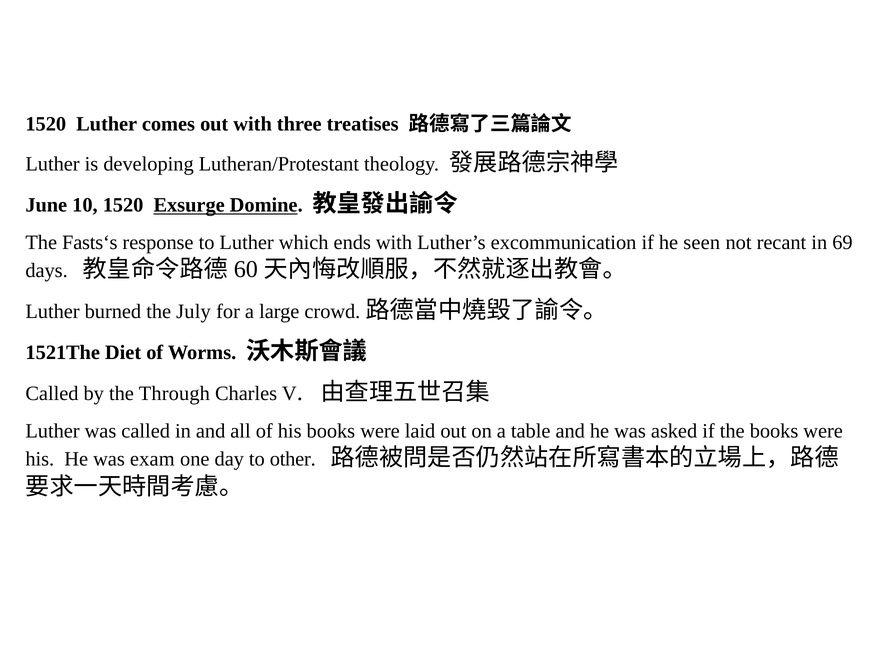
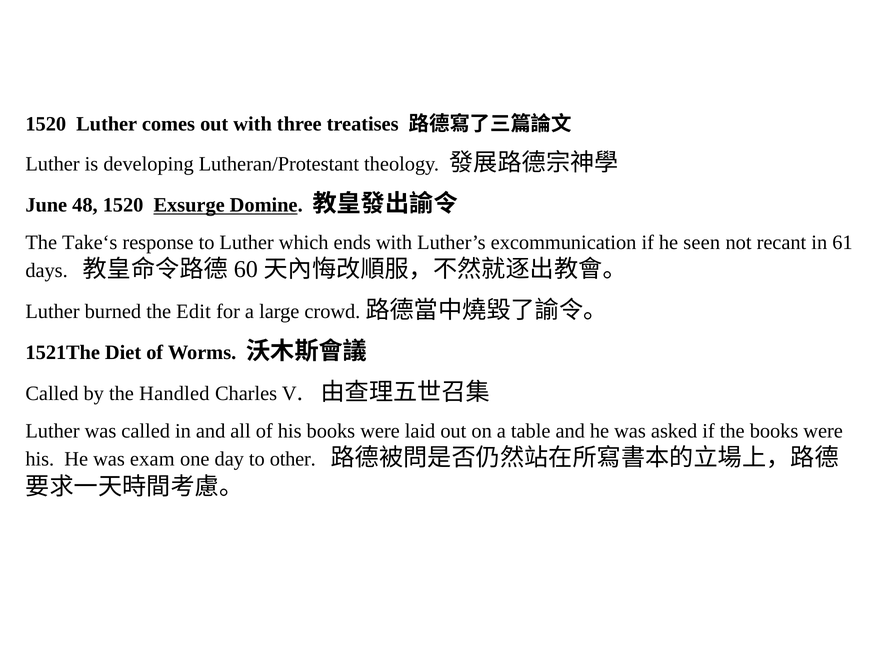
10: 10 -> 48
Fasts‘s: Fasts‘s -> Take‘s
69: 69 -> 61
July: July -> Edit
Through: Through -> Handled
